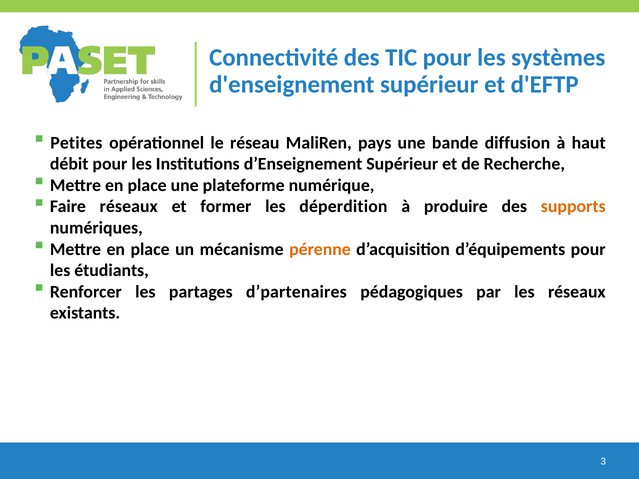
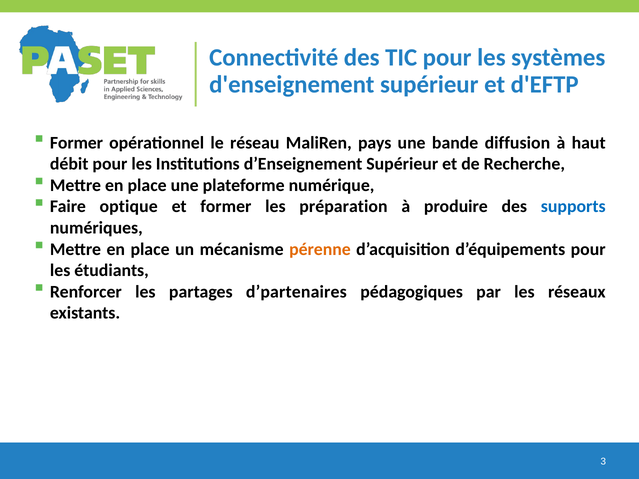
Petites at (76, 143): Petites -> Former
Faire réseaux: réseaux -> optique
déperdition: déperdition -> préparation
supports colour: orange -> blue
